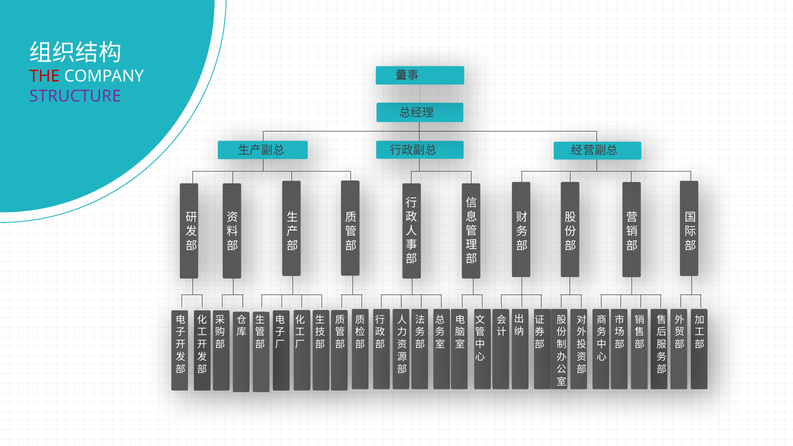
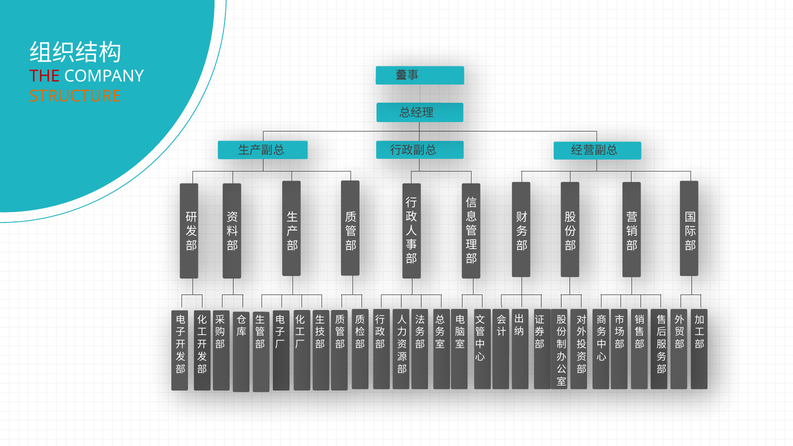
STRUCTURE colour: purple -> orange
